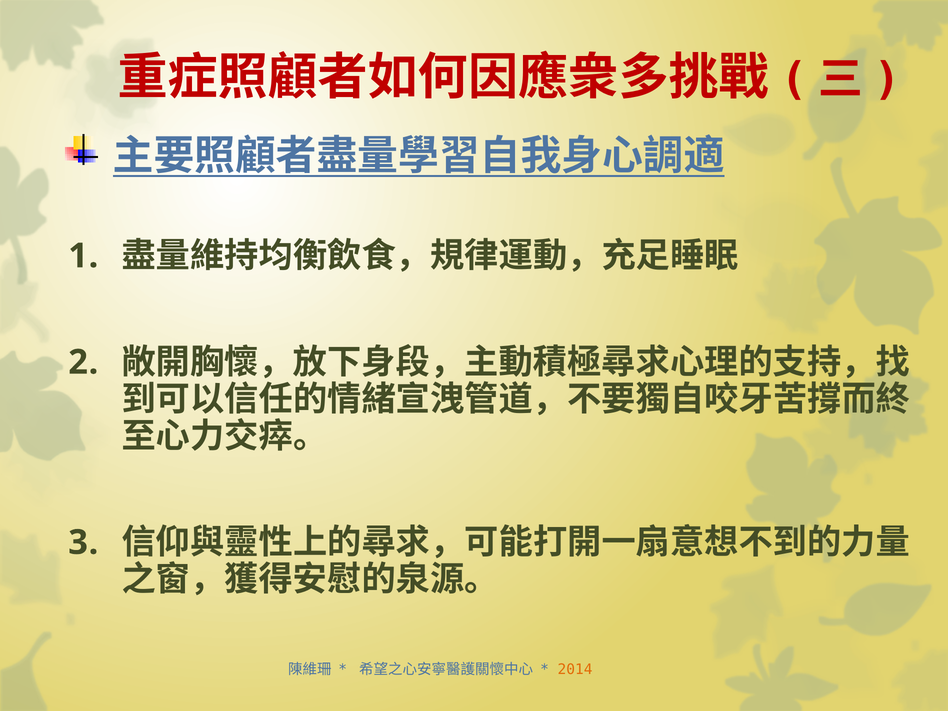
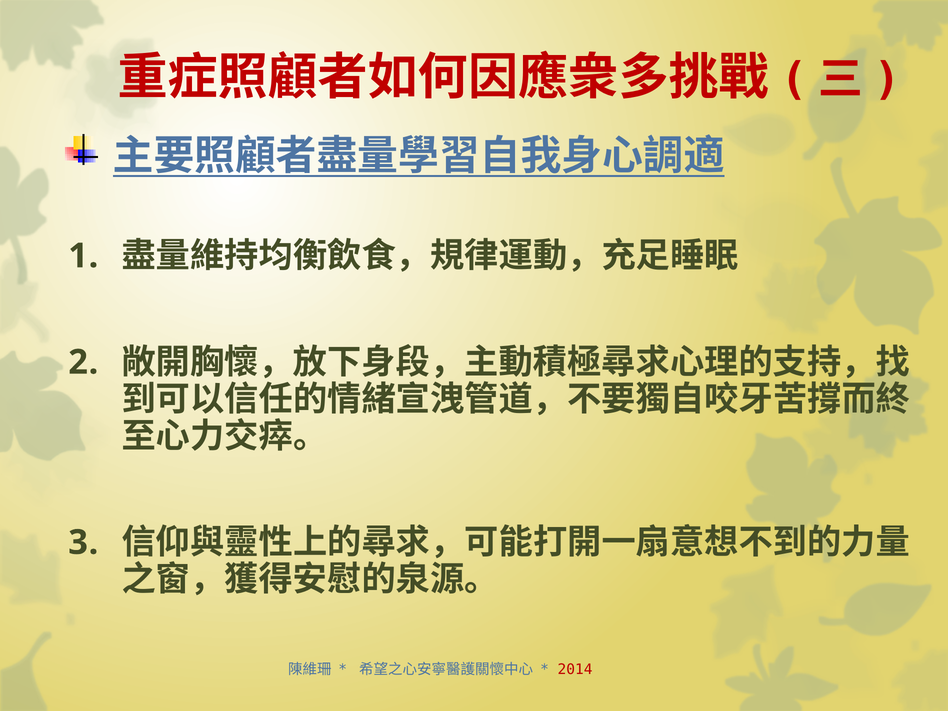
2014 colour: orange -> red
